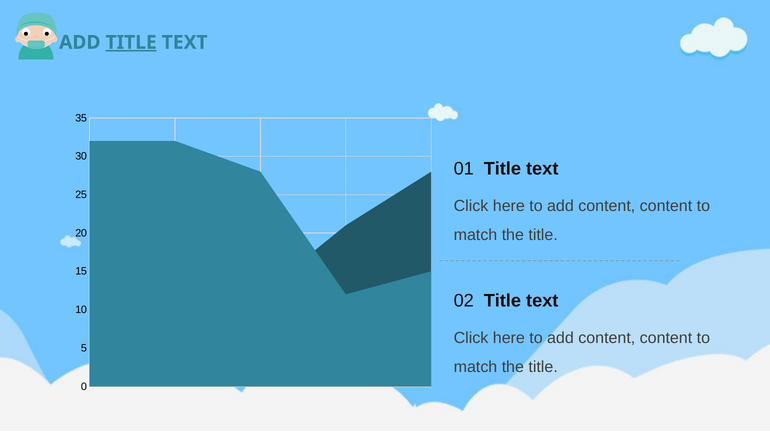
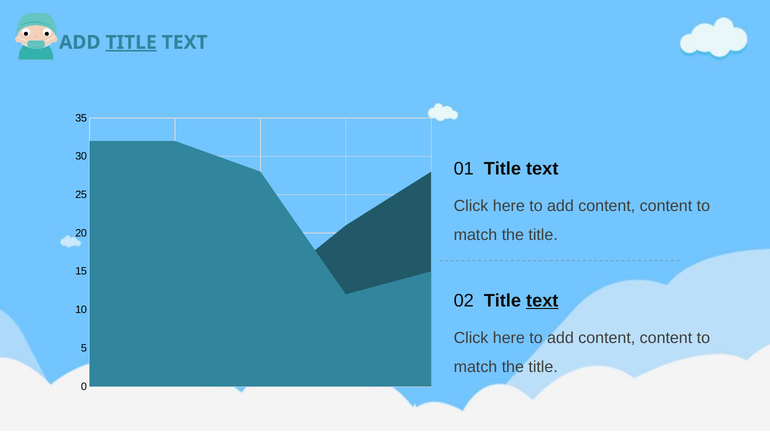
text at (542, 301) underline: none -> present
